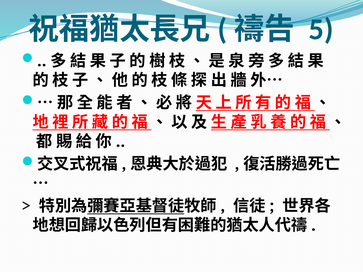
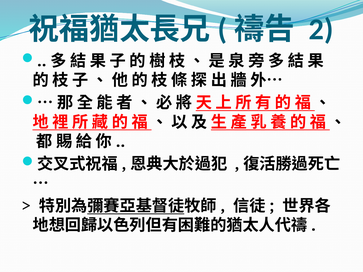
5: 5 -> 2
